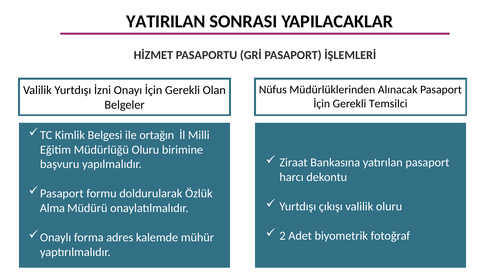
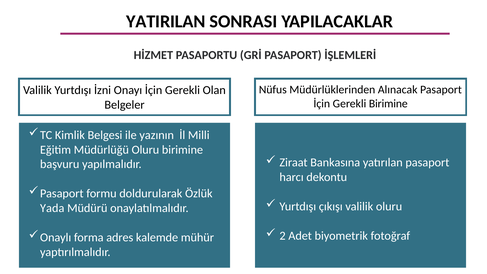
Gerekli Temsilci: Temsilci -> Birimine
ortağın: ortağın -> yazının
Alma: Alma -> Yada
